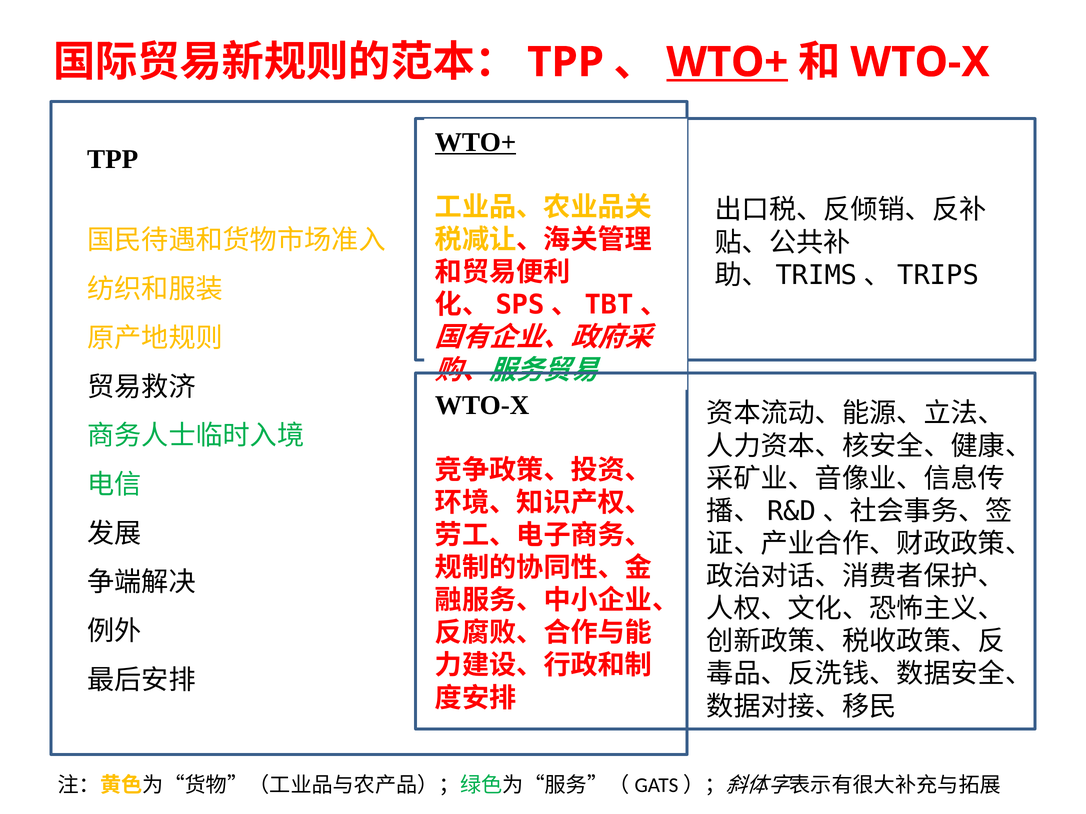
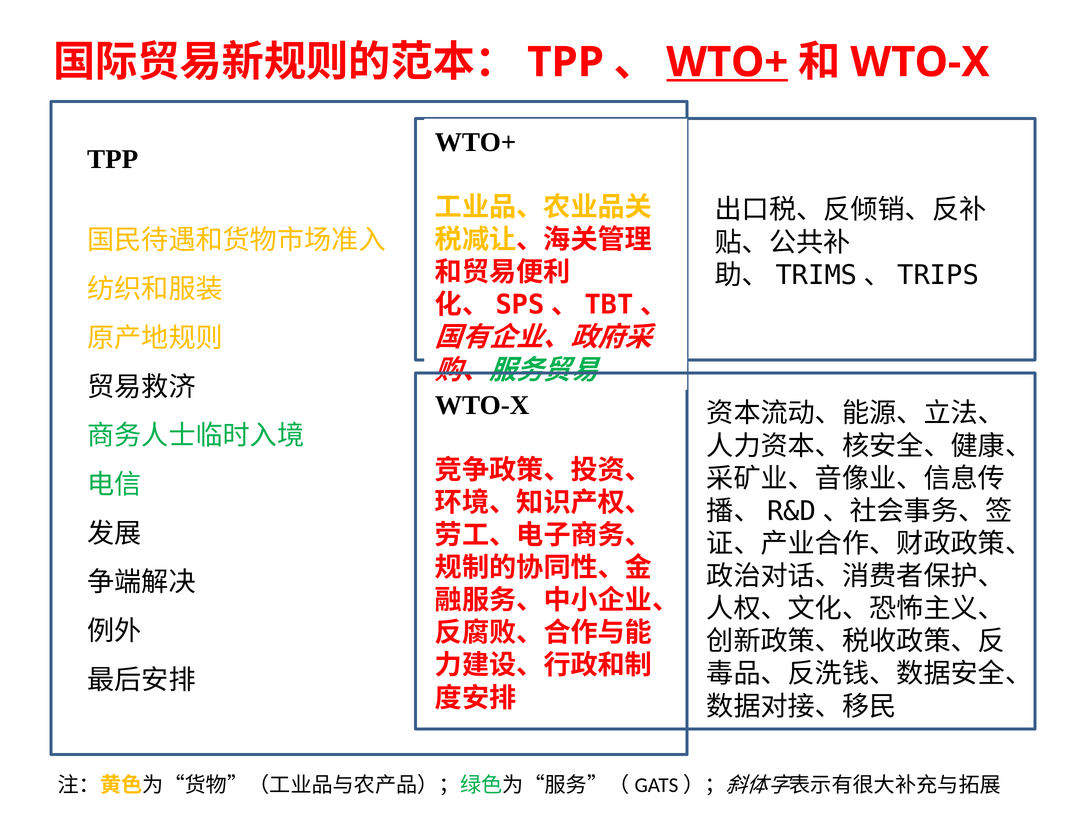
WTO+ at (476, 142) underline: present -> none
